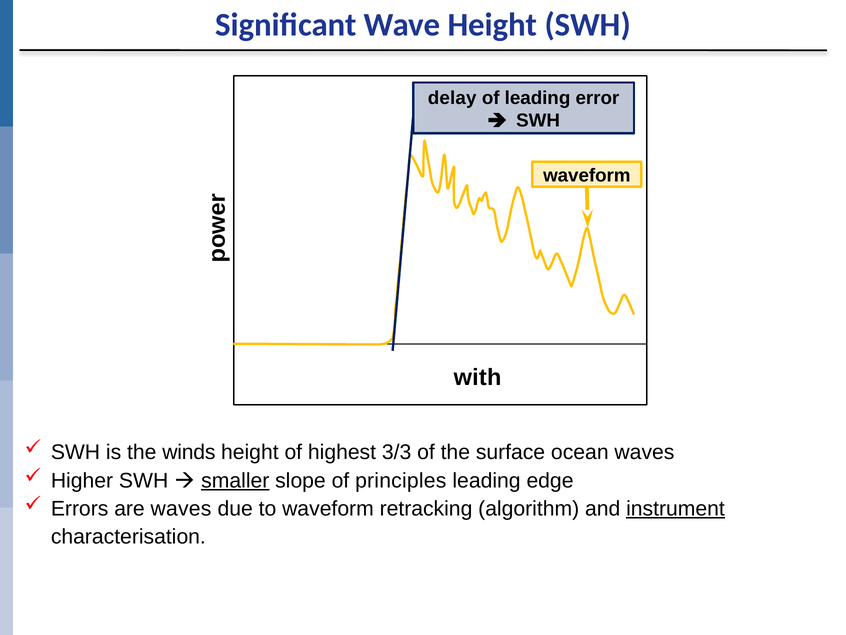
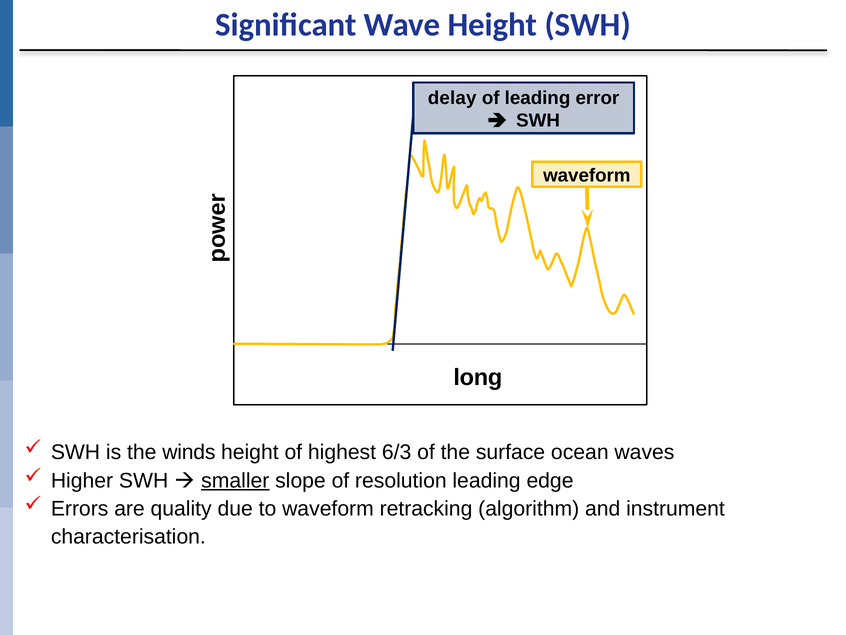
with: with -> long
3/3: 3/3 -> 6/3
principles: principles -> resolution
are waves: waves -> quality
instrument underline: present -> none
